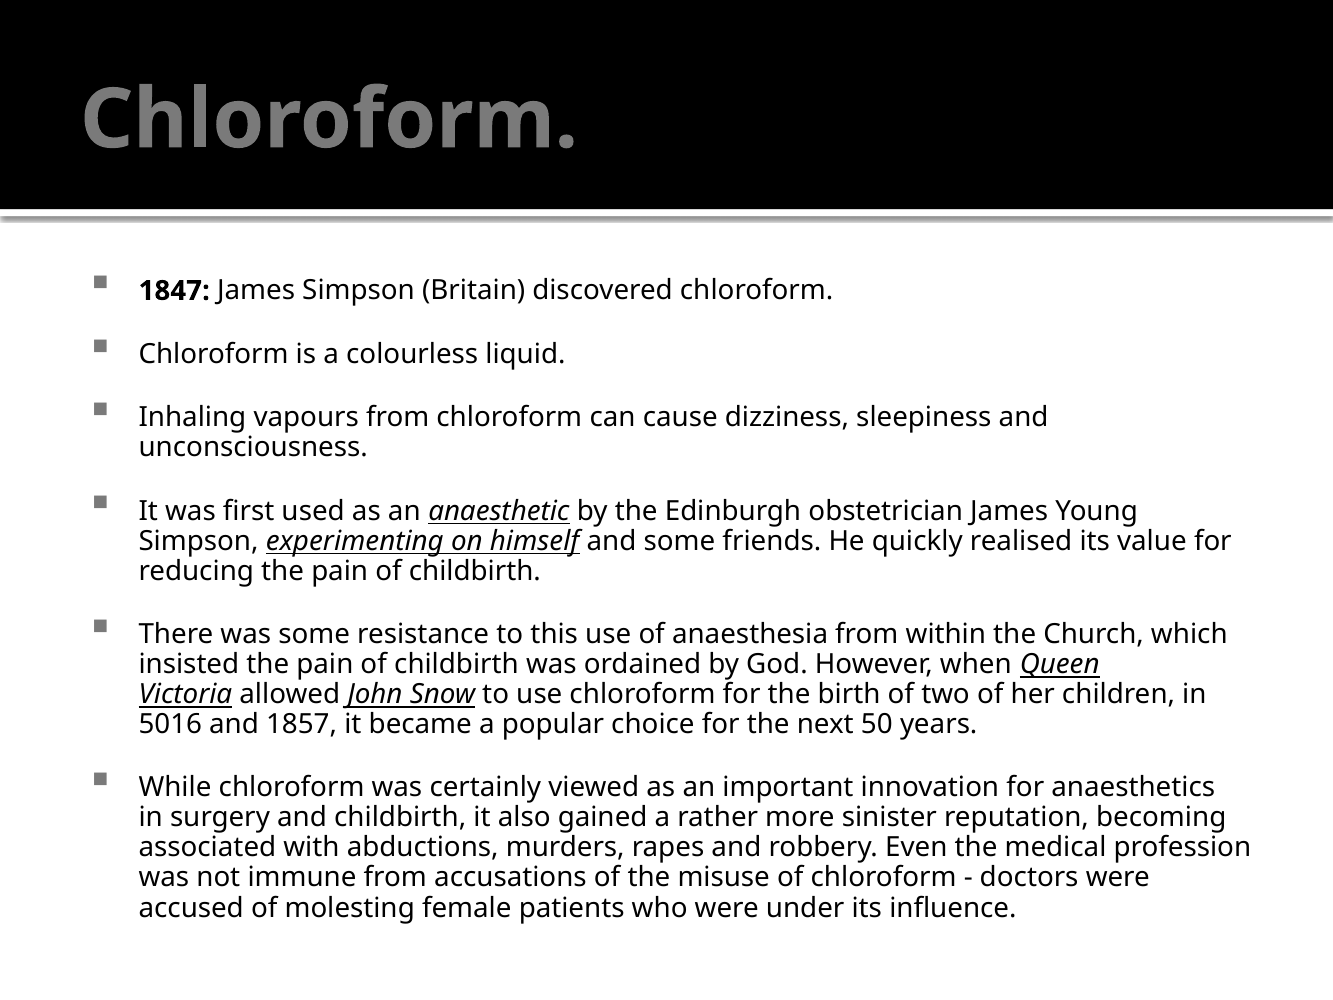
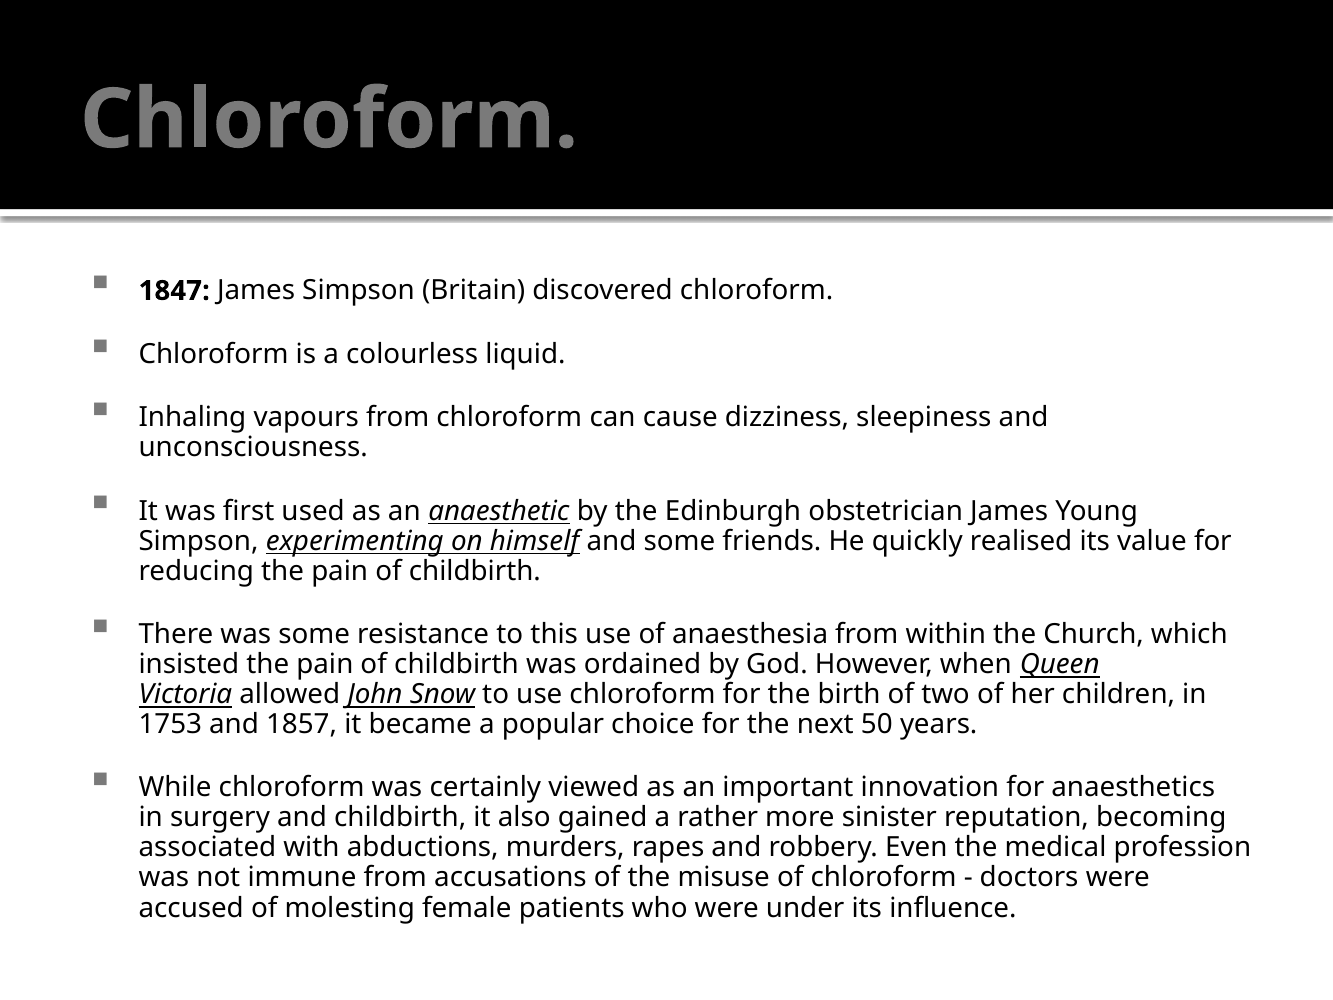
5016: 5016 -> 1753
